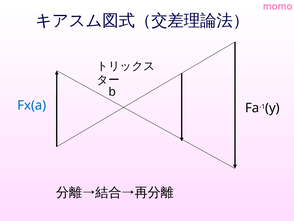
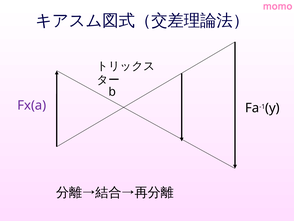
Fx(a colour: blue -> purple
